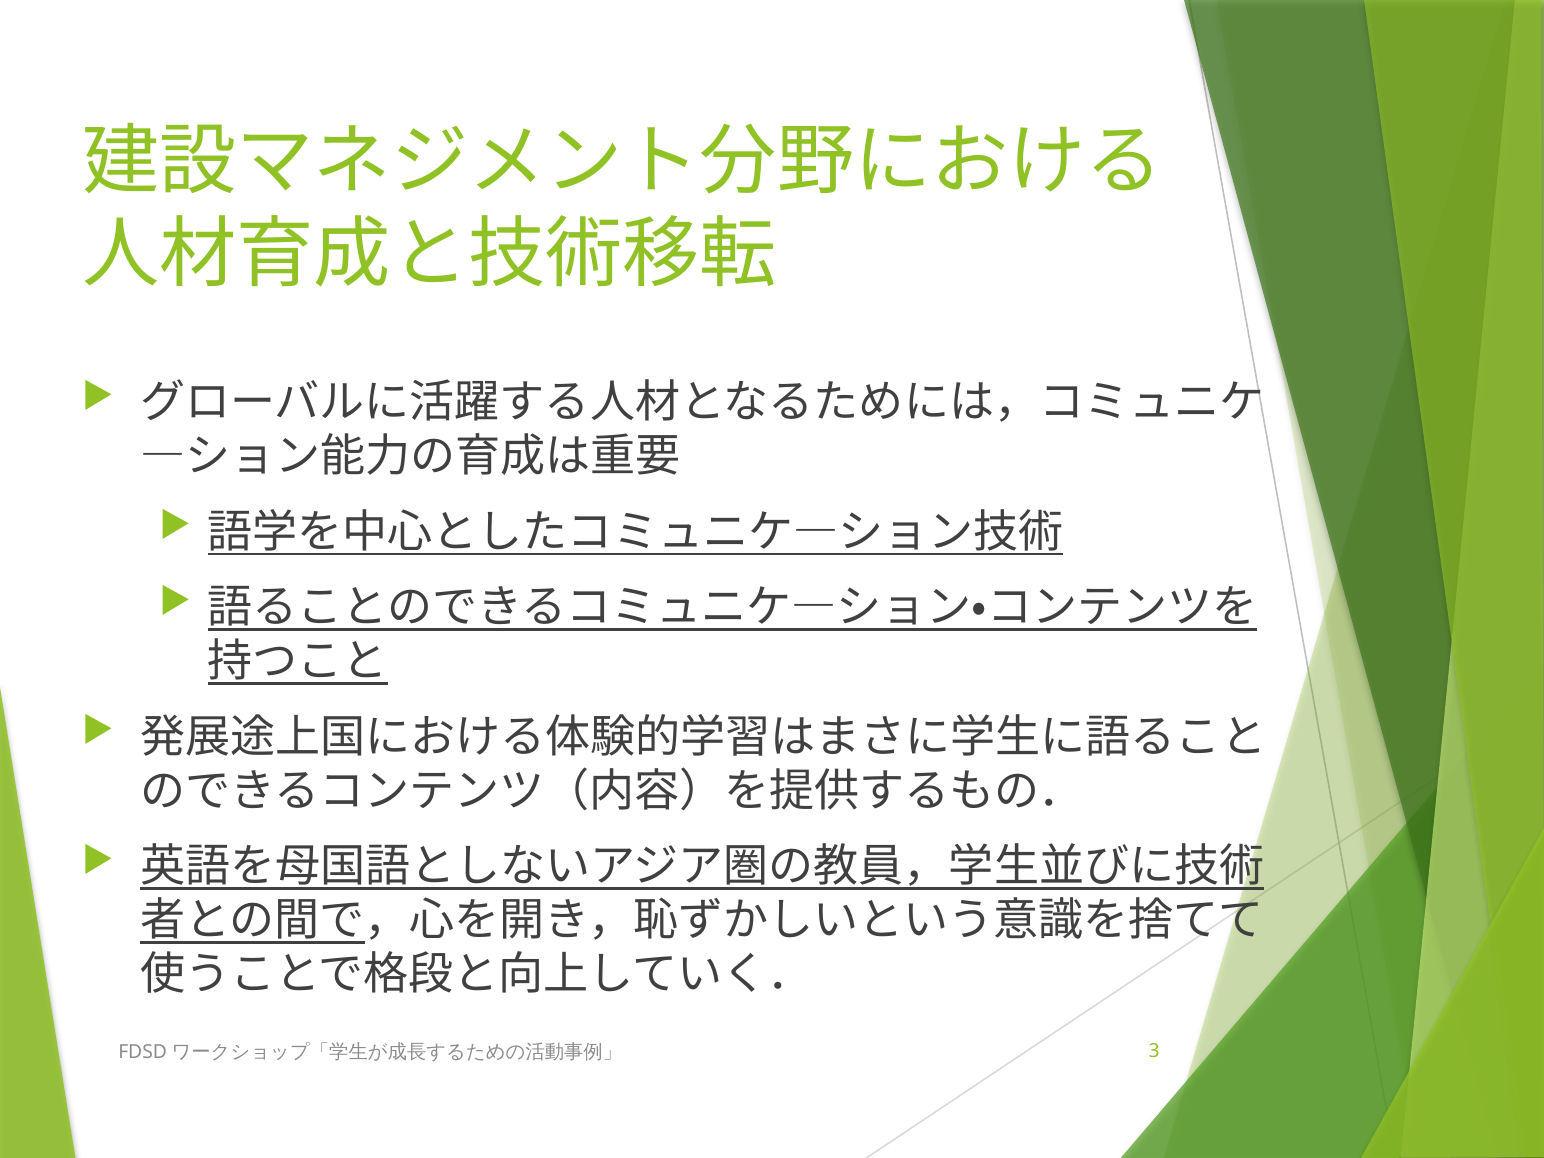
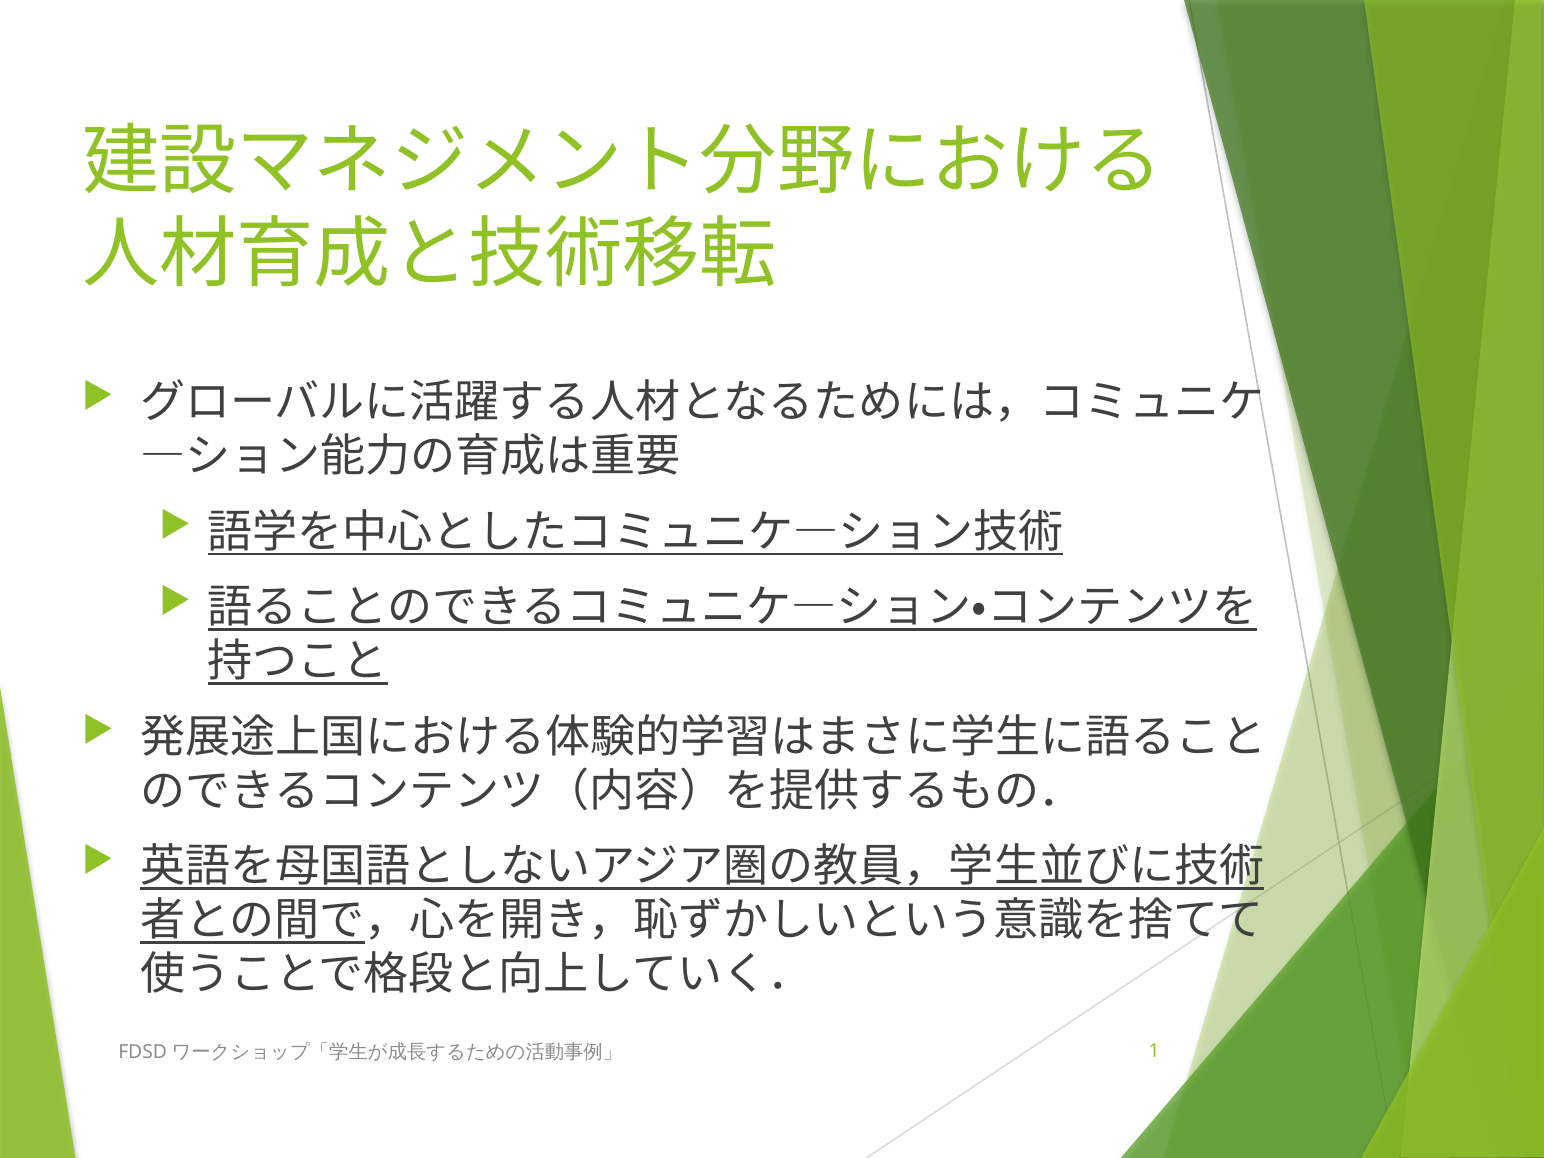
3: 3 -> 1
